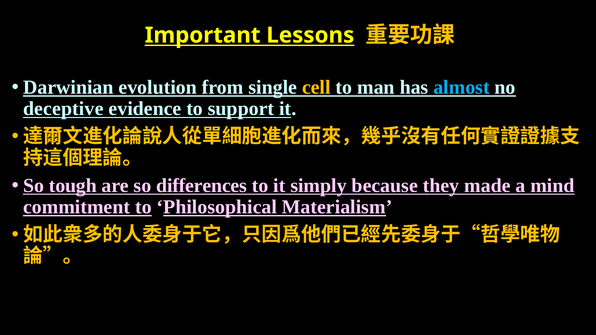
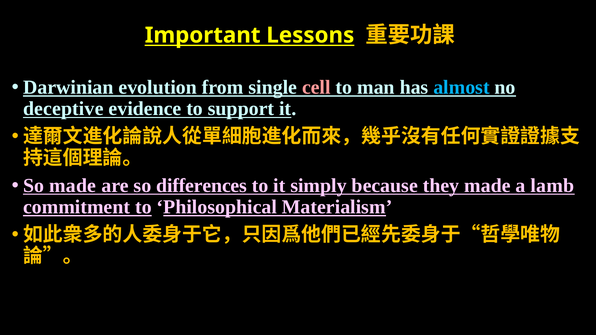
cell colour: yellow -> pink
So tough: tough -> made
mind: mind -> lamb
